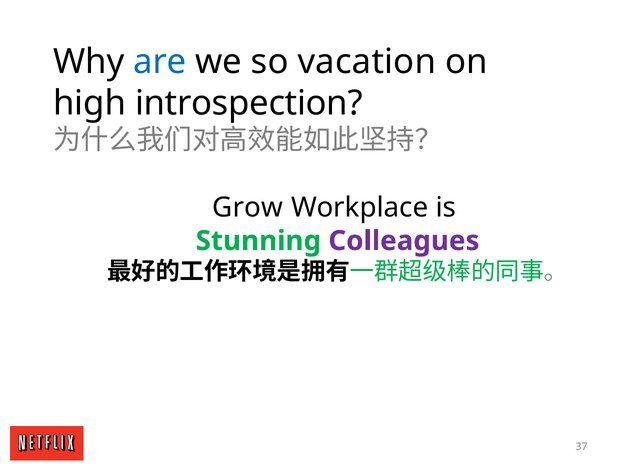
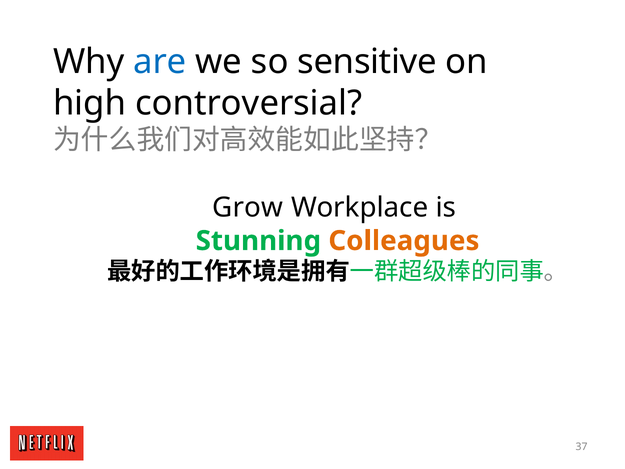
vacation: vacation -> sensitive
introspection: introspection -> controversial
Colleagues colour: purple -> orange
